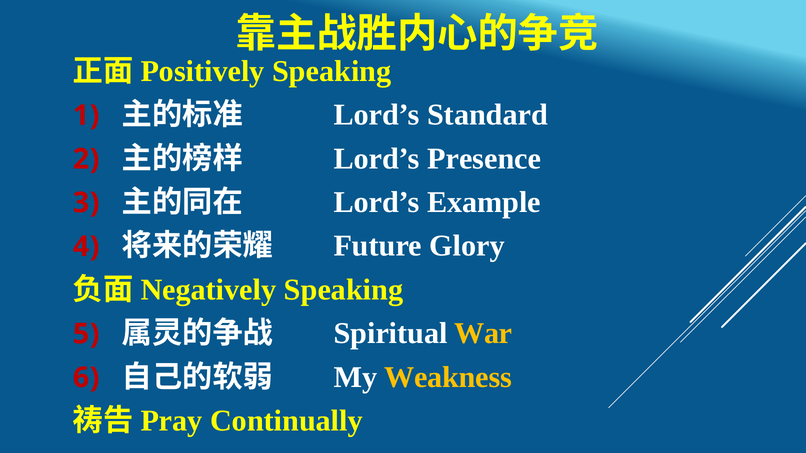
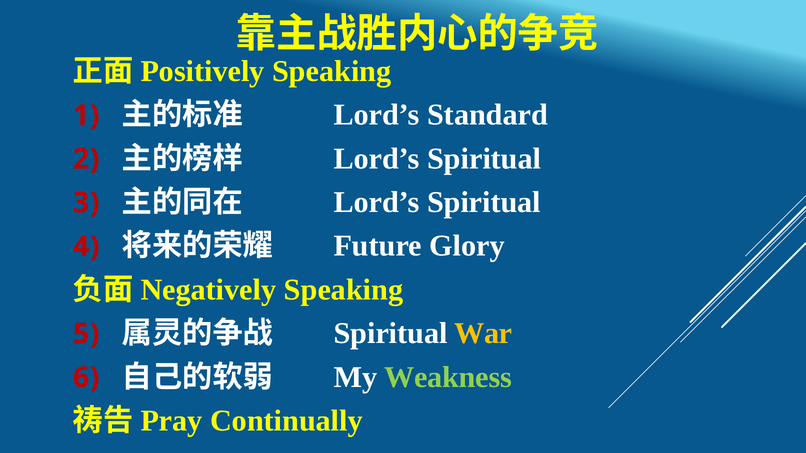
Presence at (484, 159): Presence -> Spiritual
Example at (484, 202): Example -> Spiritual
Weakness colour: yellow -> light green
